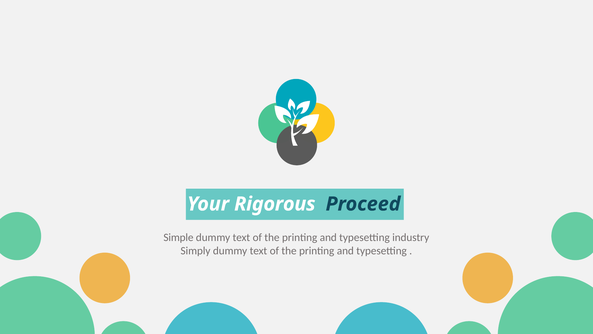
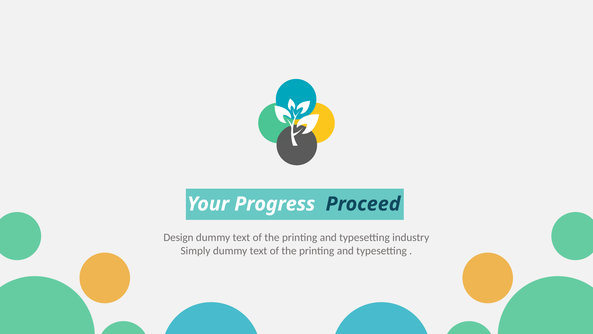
Rigorous: Rigorous -> Progress
Simple: Simple -> Design
